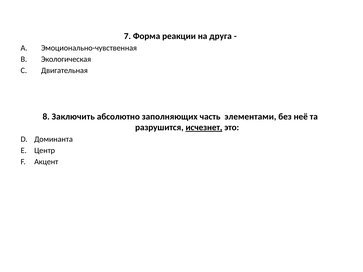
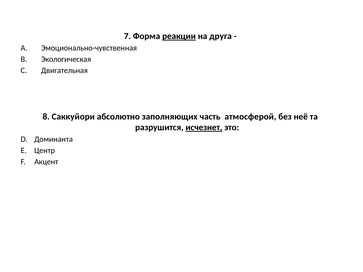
реакции underline: none -> present
Заключить: Заключить -> Саккуйори
элементами: элементами -> атмосферой
